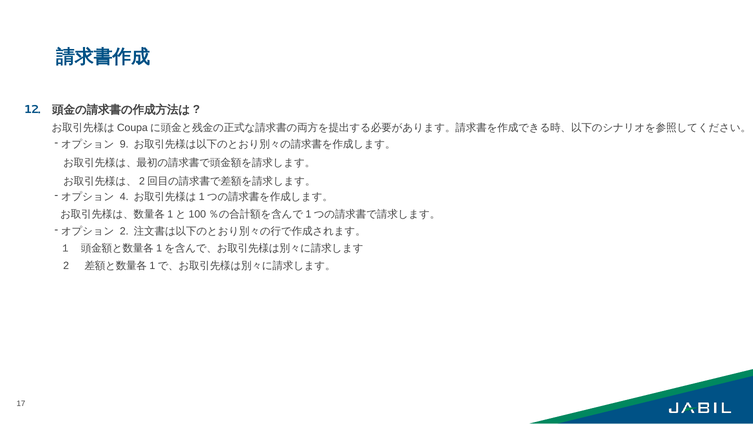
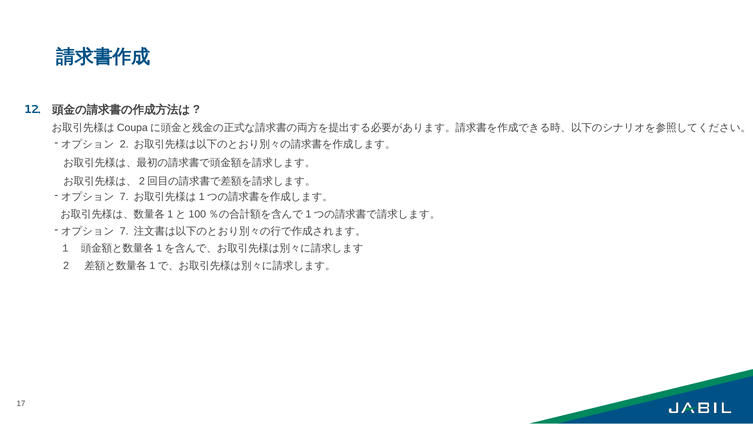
9 at (124, 144): 9 -> 2
4 at (124, 197): 4 -> 7
2 at (124, 232): 2 -> 7
